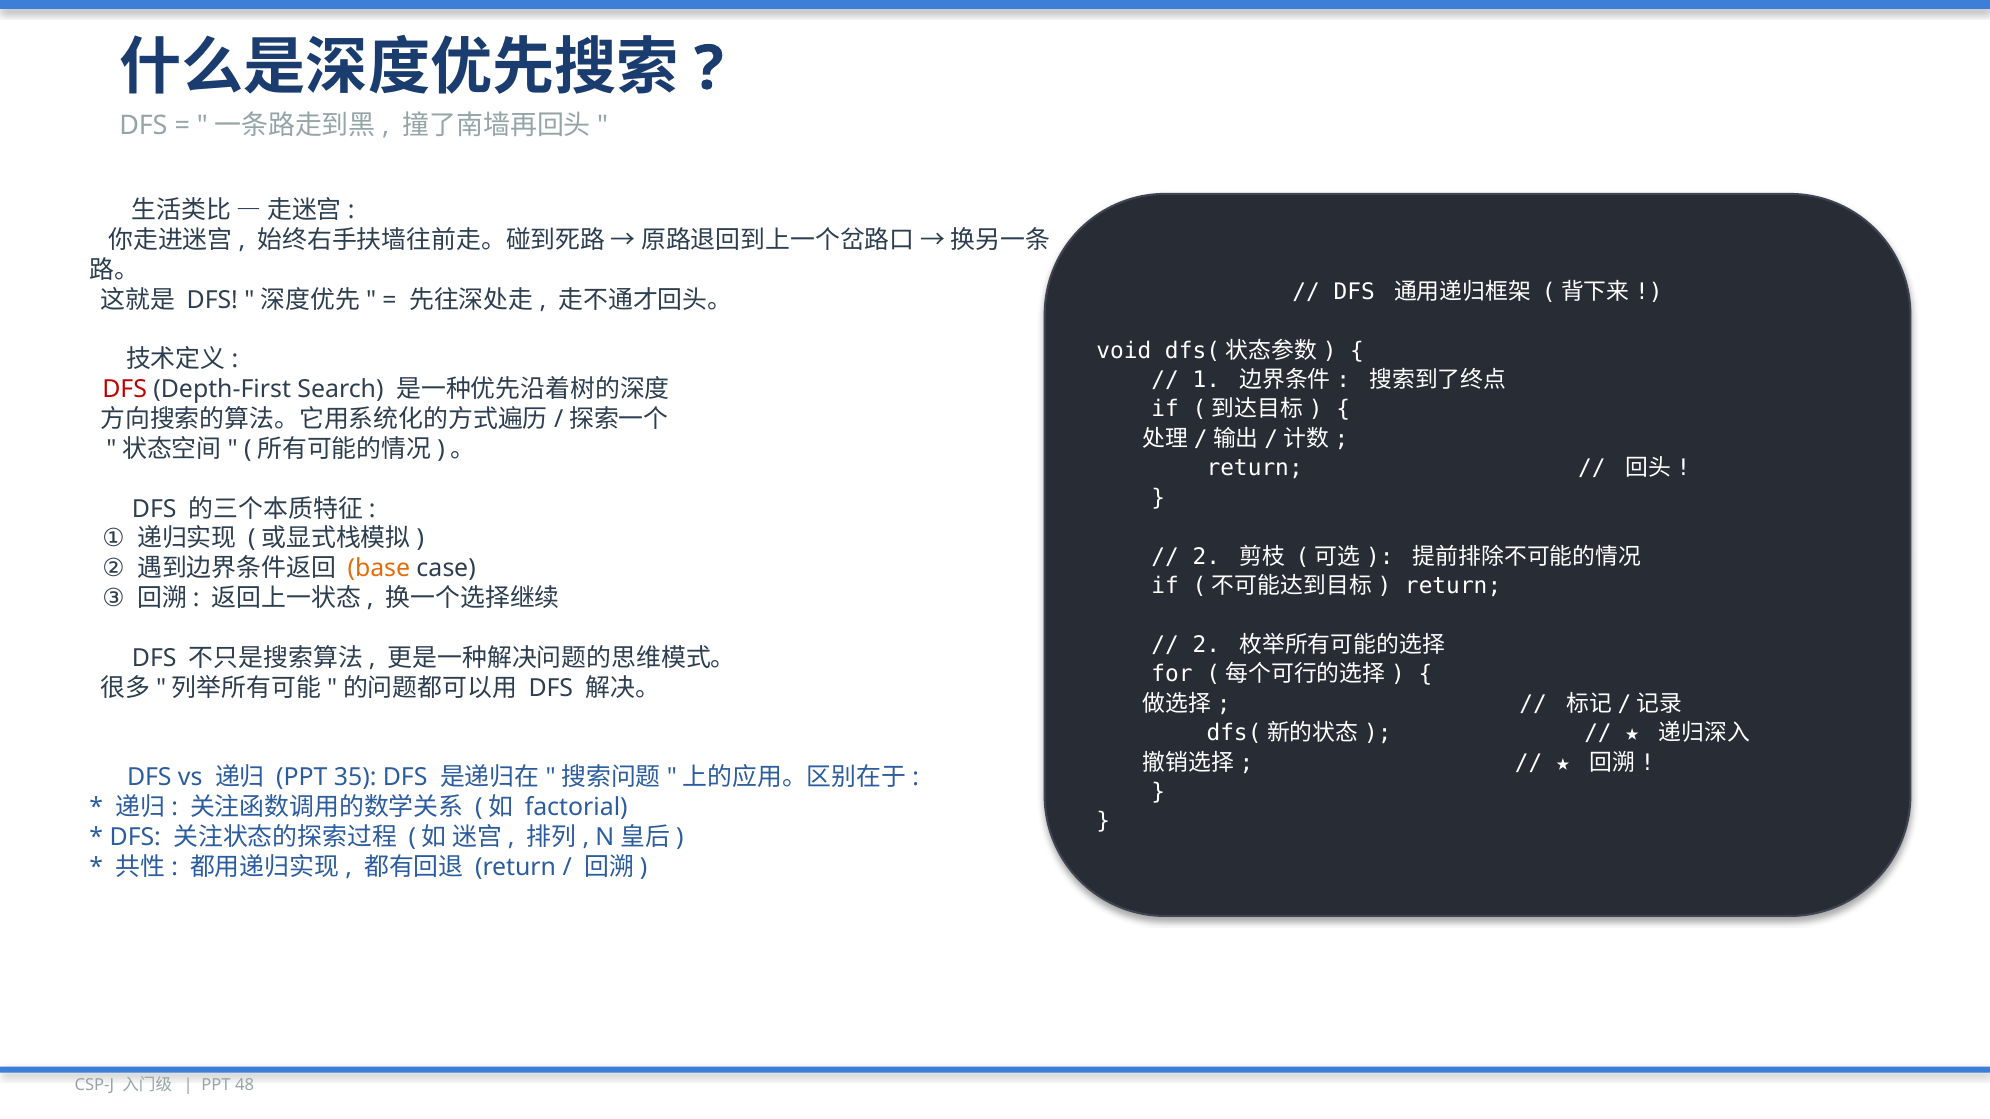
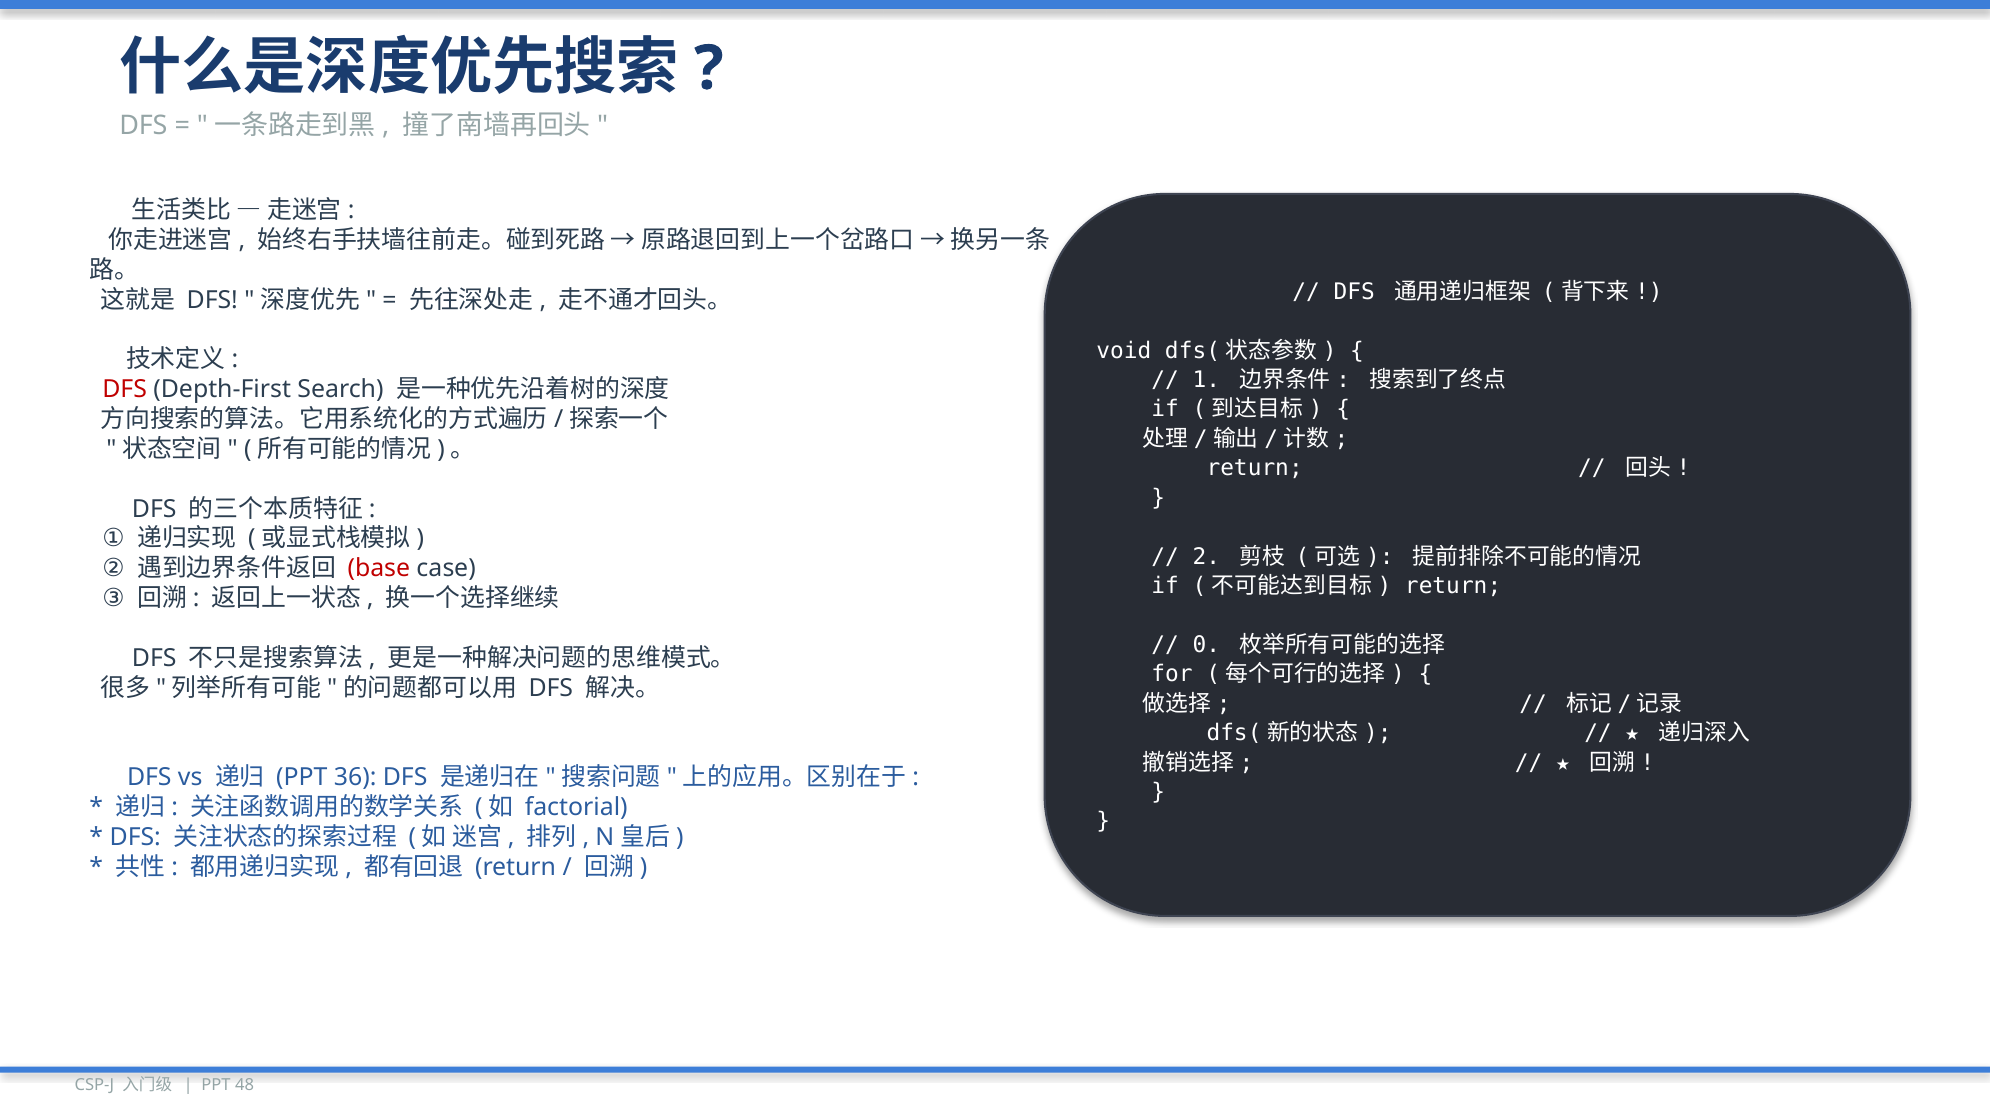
base colour: orange -> red
2 at (1206, 645): 2 -> 0
35: 35 -> 36
